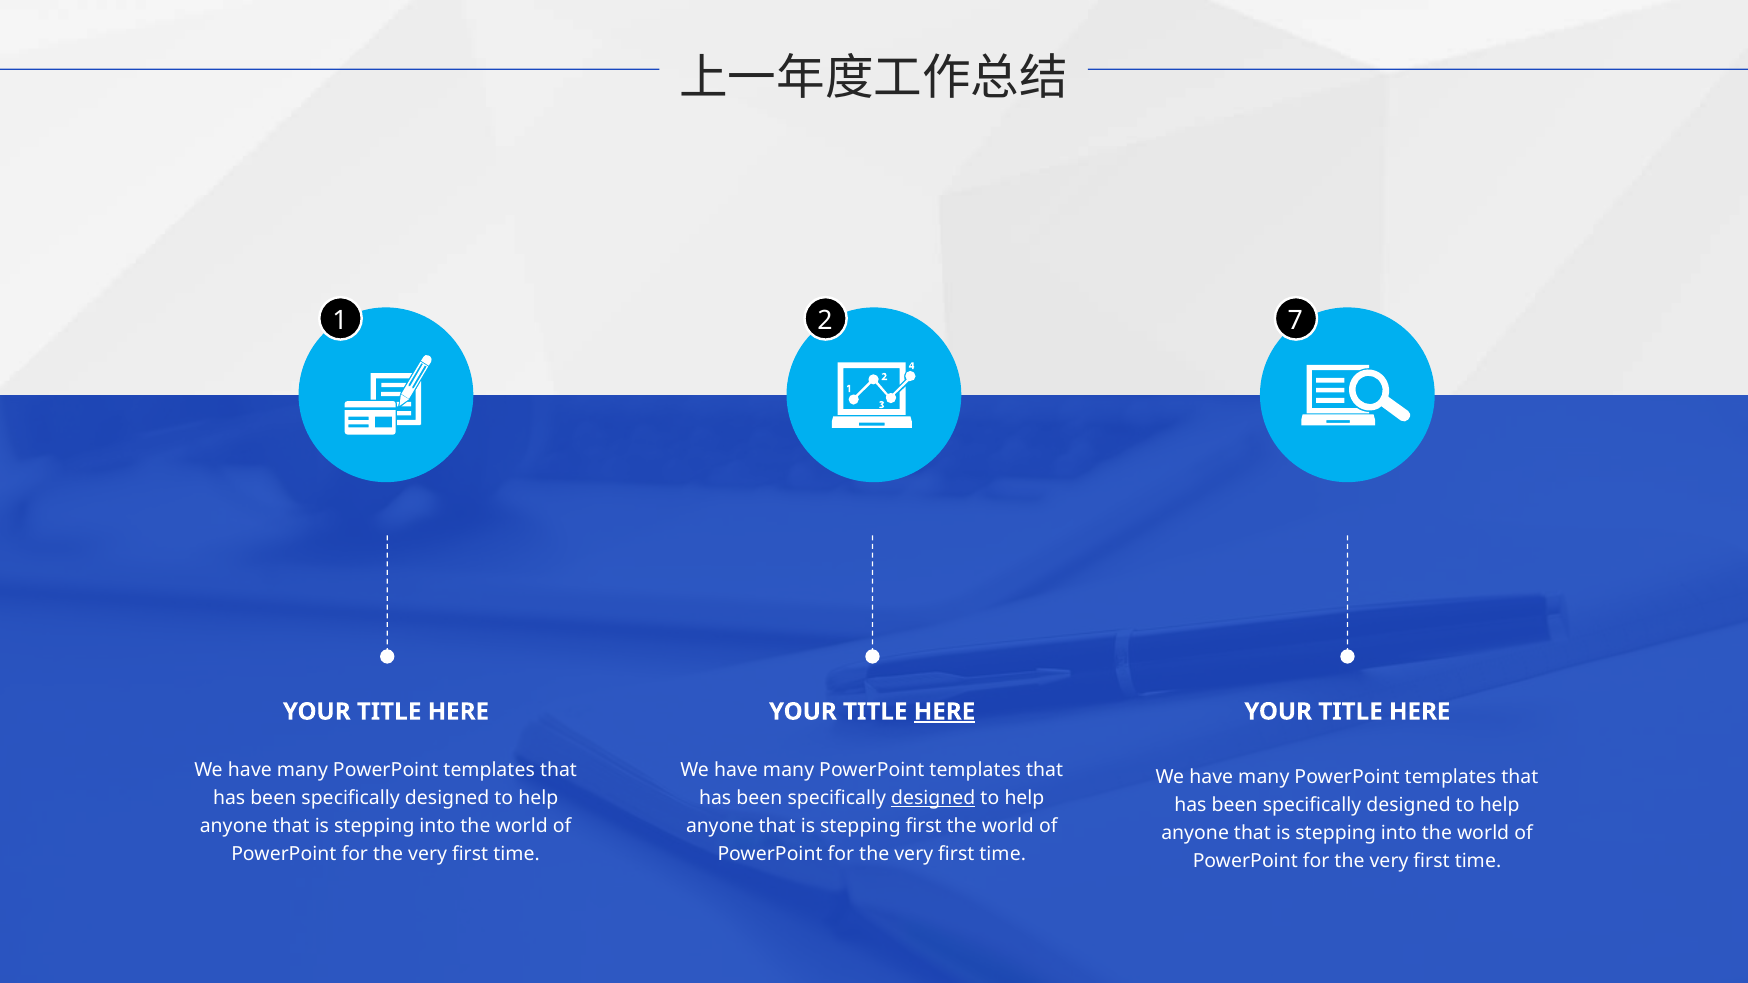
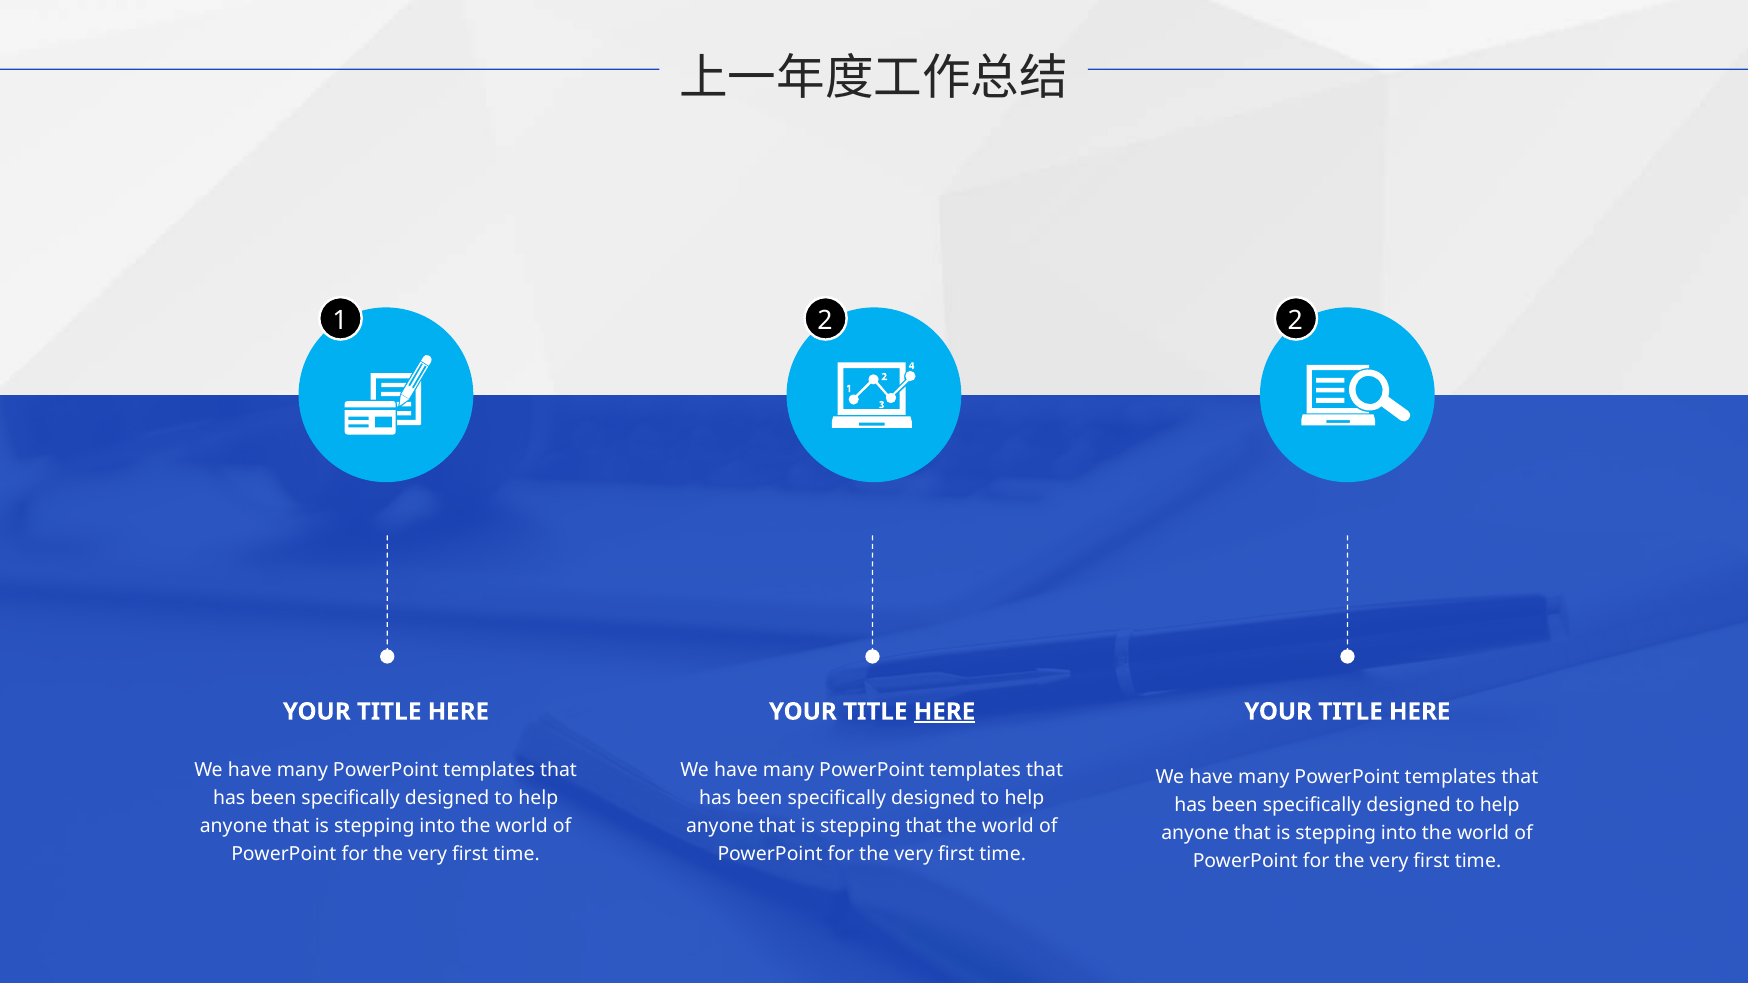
2 7: 7 -> 2
designed at (933, 798) underline: present -> none
stepping first: first -> that
